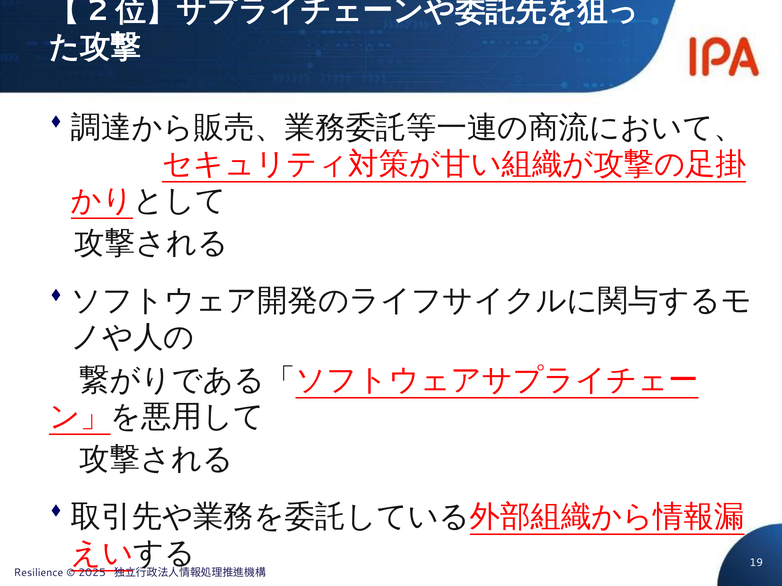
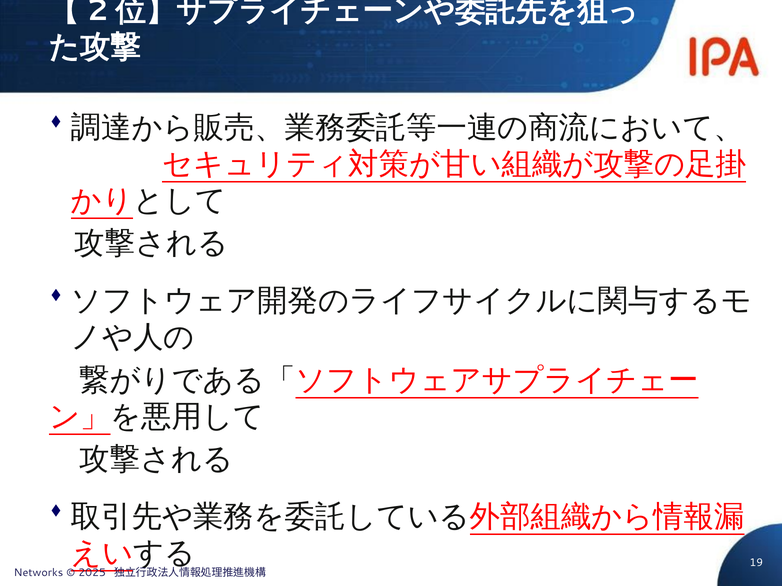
Resilience: Resilience -> Networks
